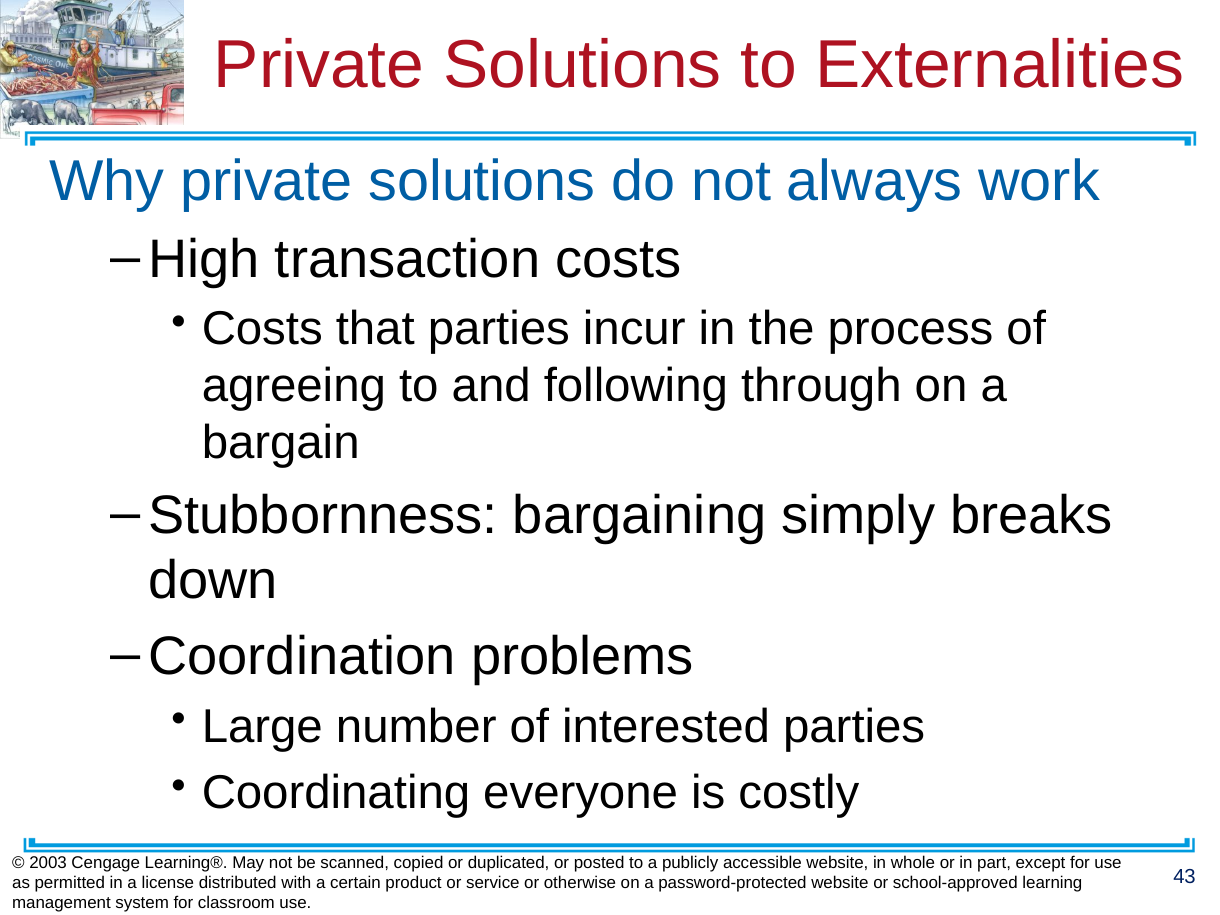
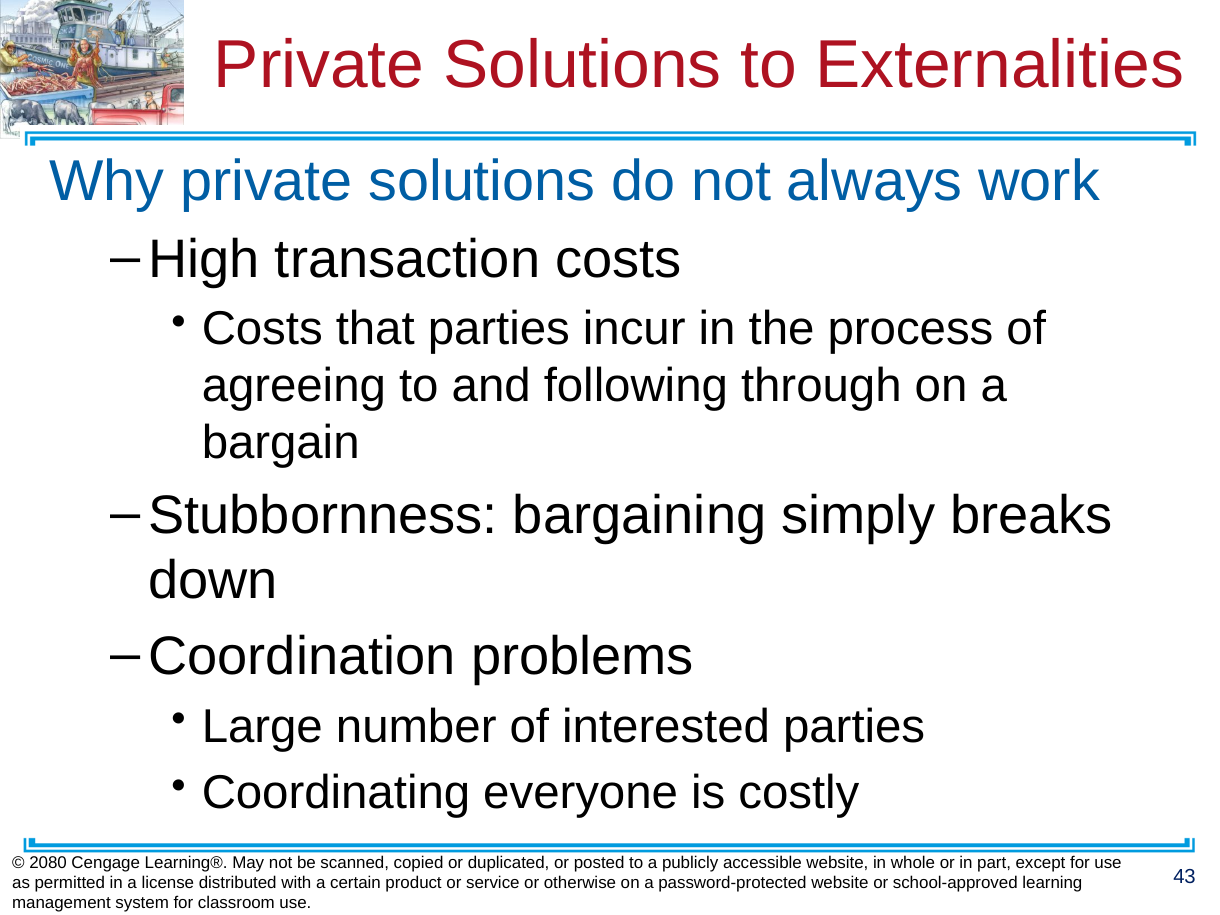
2003: 2003 -> 2080
